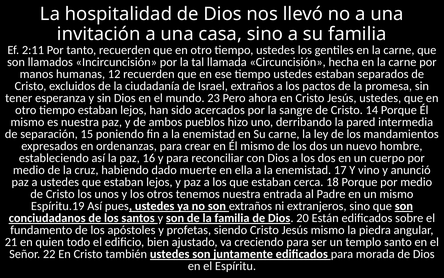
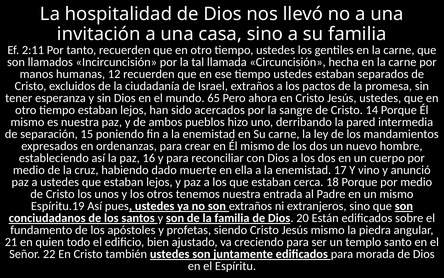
23: 23 -> 65
